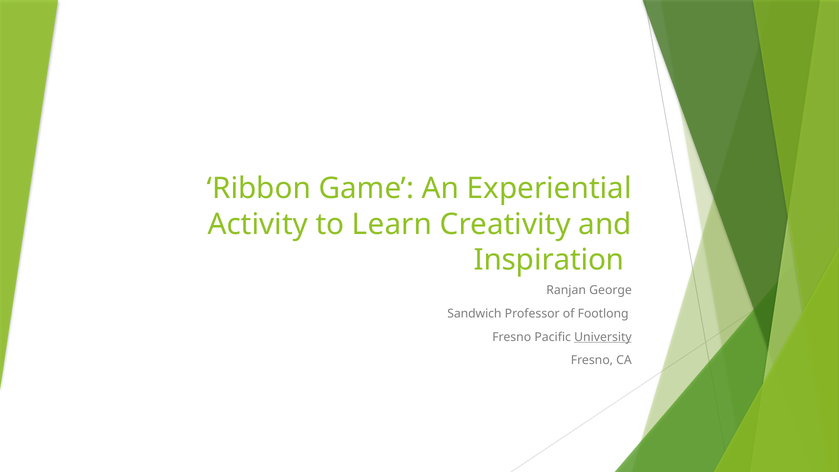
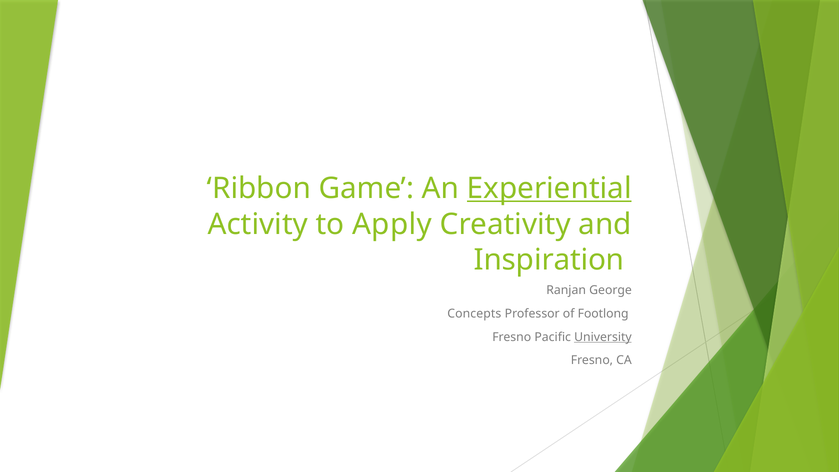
Experiential underline: none -> present
Learn: Learn -> Apply
Sandwich: Sandwich -> Concepts
